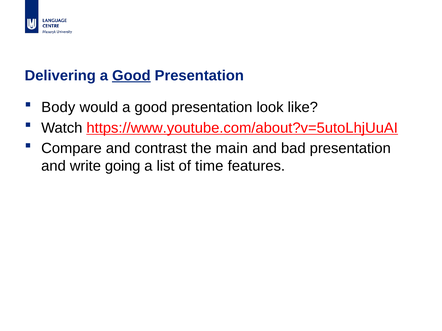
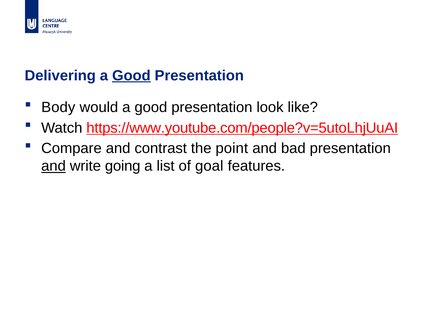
https://www.youtube.com/about?v=5utoLhjUuAI: https://www.youtube.com/about?v=5utoLhjUuAI -> https://www.youtube.com/people?v=5utoLhjUuAI
main: main -> point
and at (54, 166) underline: none -> present
time: time -> goal
